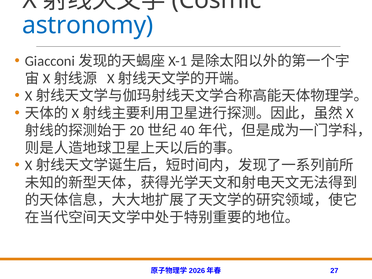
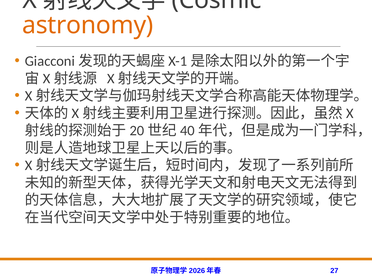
astronomy colour: blue -> orange
